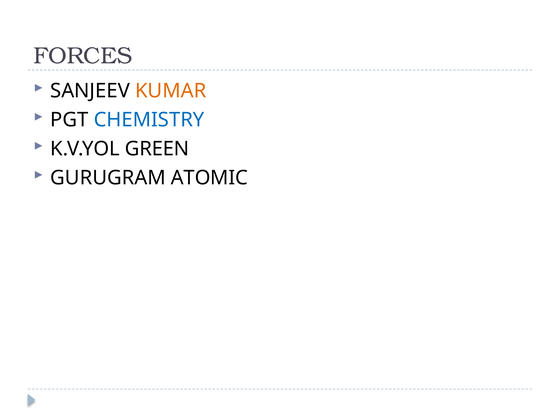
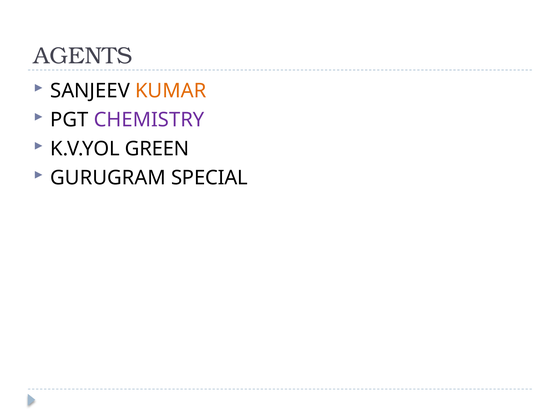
FORCES: FORCES -> AGENTS
CHEMISTRY colour: blue -> purple
ATOMIC: ATOMIC -> SPECIAL
